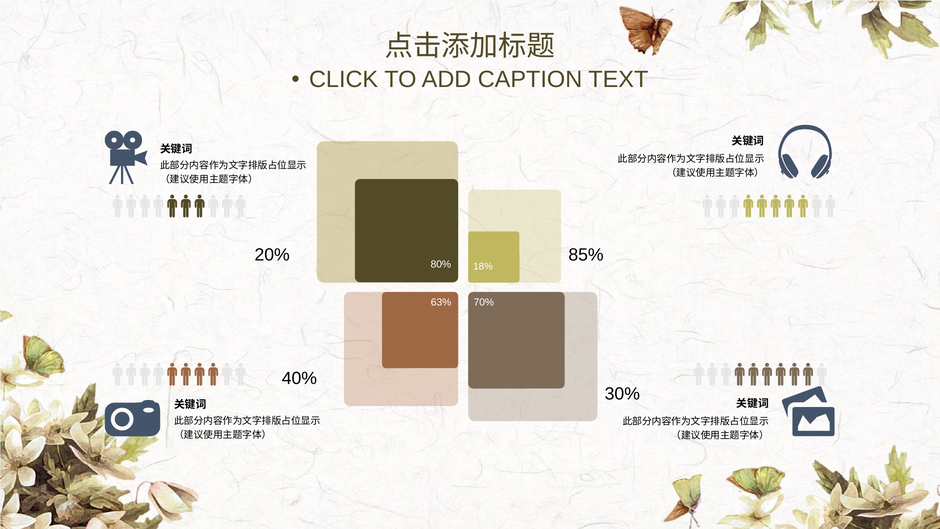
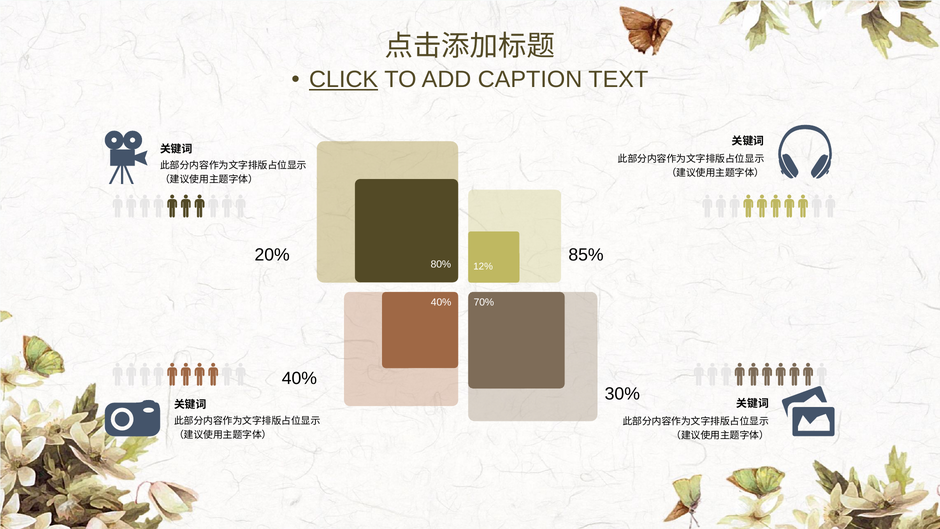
CLICK underline: none -> present
18%: 18% -> 12%
63% at (441, 302): 63% -> 40%
